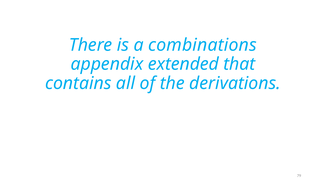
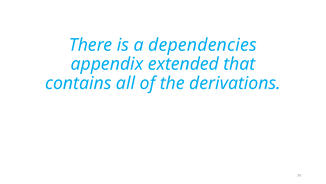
combinations: combinations -> dependencies
